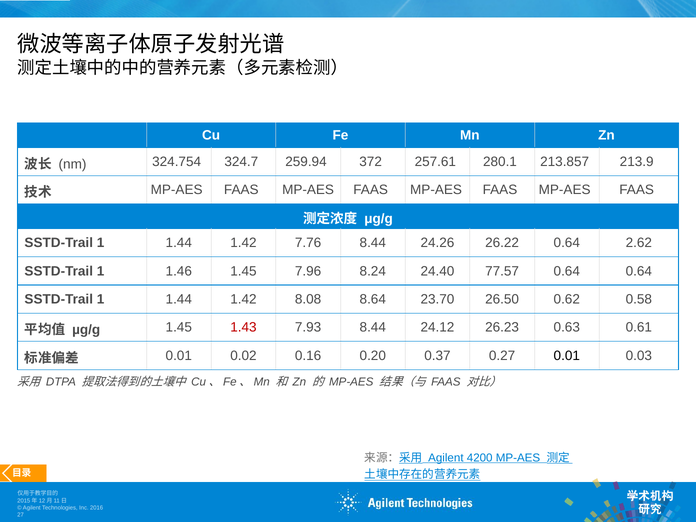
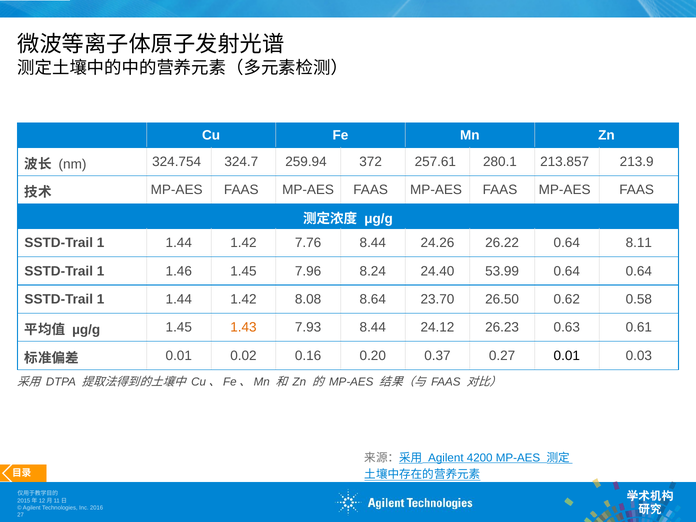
2.62: 2.62 -> 8.11
77.57: 77.57 -> 53.99
1.43 colour: red -> orange
